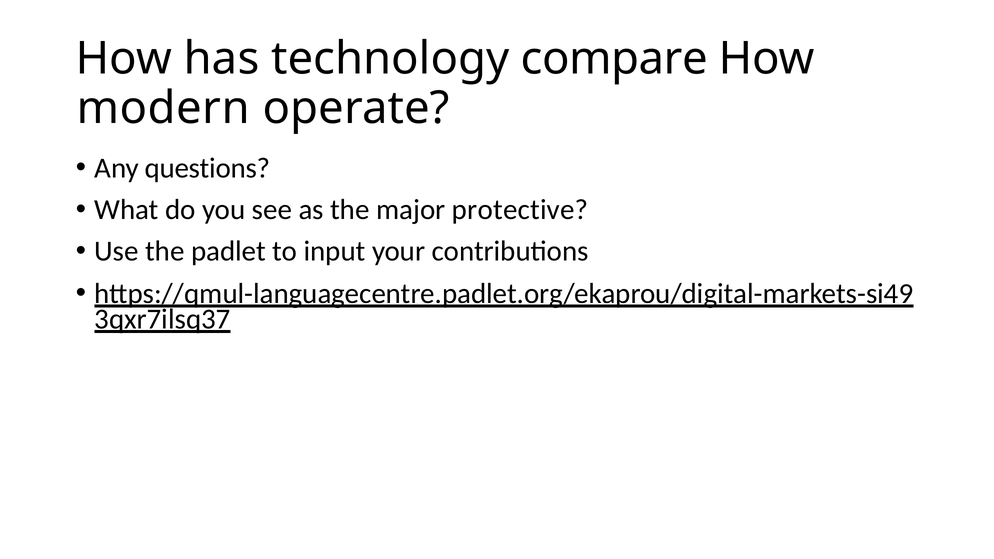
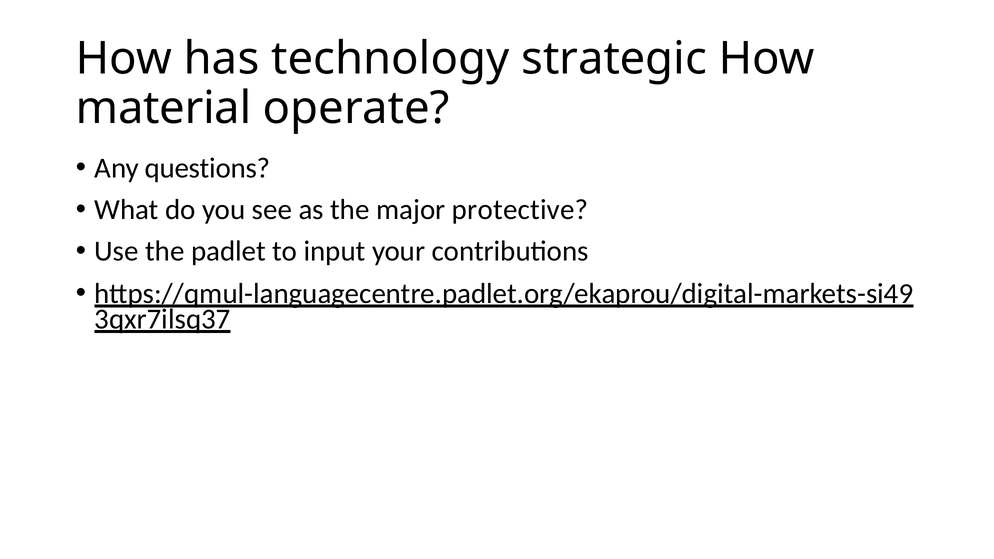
compare: compare -> strategic
modern: modern -> material
